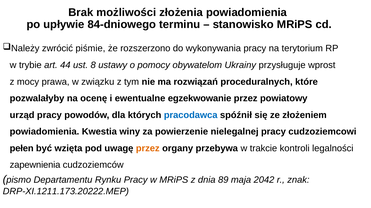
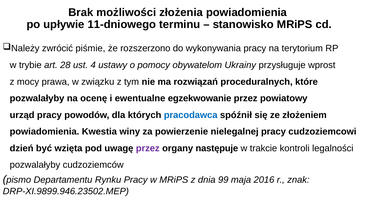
84-dniowego: 84-dniowego -> 11-dniowego
44: 44 -> 28
8: 8 -> 4
pełen: pełen -> dzień
przez at (148, 149) colour: orange -> purple
przebywa: przebywa -> następuje
zapewnienia at (35, 165): zapewnienia -> pozwalałyby
89: 89 -> 99
2042: 2042 -> 2016
DRP-XI.1211.173.20222.MEP: DRP-XI.1211.173.20222.MEP -> DRP-XI.9899.946.23502.MEP
